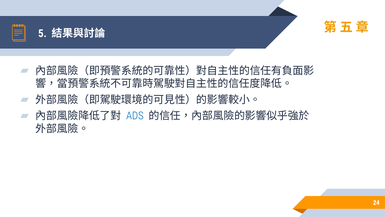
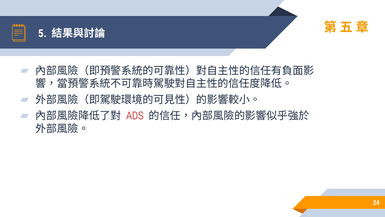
ADS colour: blue -> red
